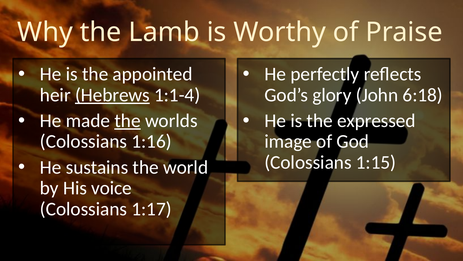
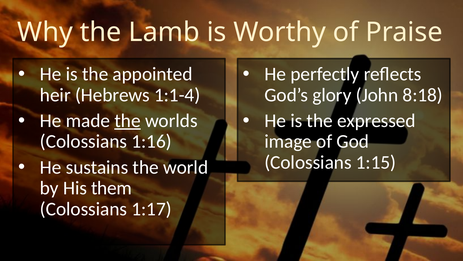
Hebrews underline: present -> none
6:18: 6:18 -> 8:18
voice: voice -> them
